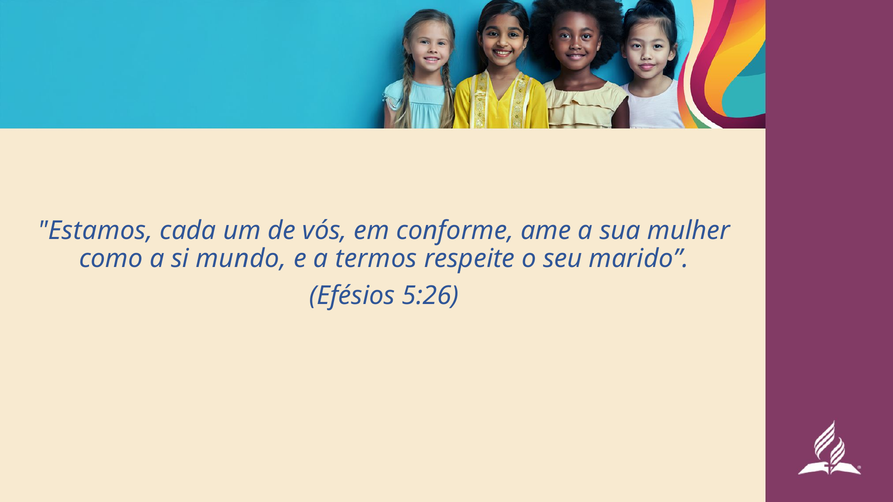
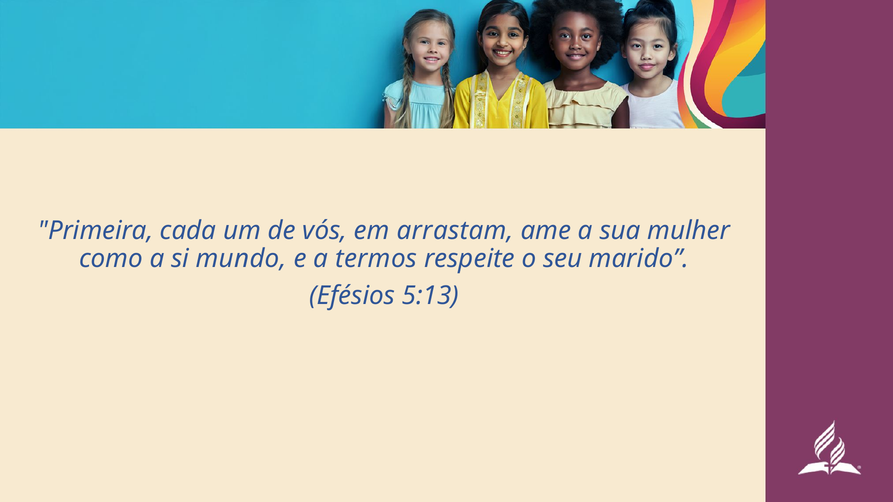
Estamos: Estamos -> Primeira
conforme: conforme -> arrastam
5:26: 5:26 -> 5:13
